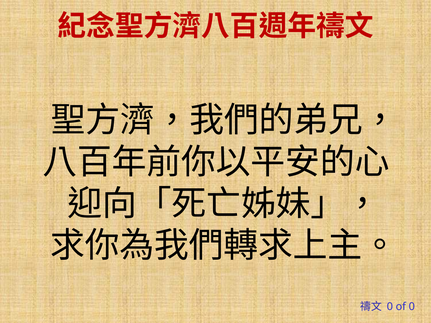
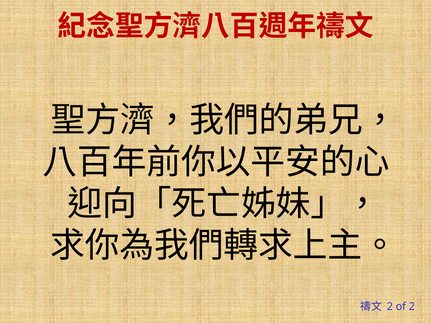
0 at (390, 307): 0 -> 2
of 0: 0 -> 2
